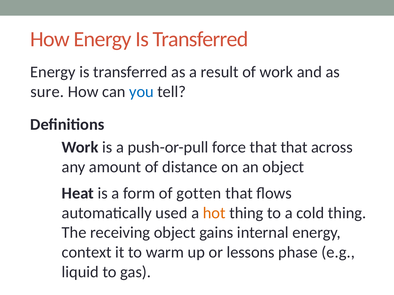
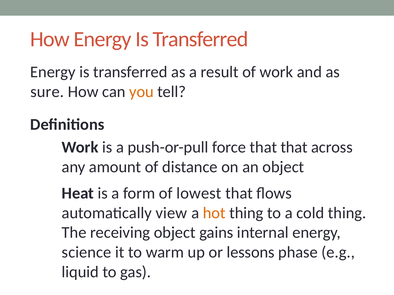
you colour: blue -> orange
gotten: gotten -> lowest
used: used -> view
context: context -> science
